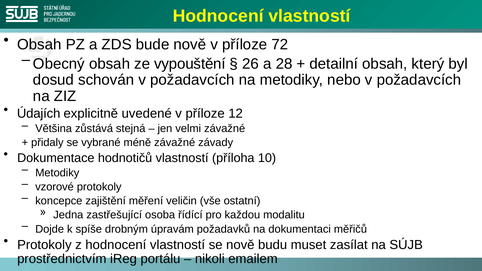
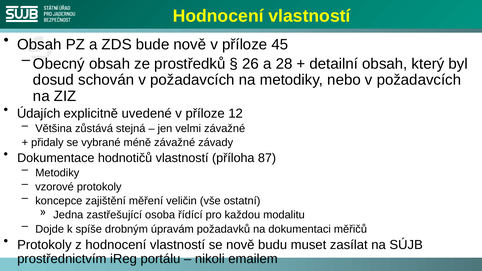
72: 72 -> 45
vypouštění: vypouštění -> prostředků
10: 10 -> 87
